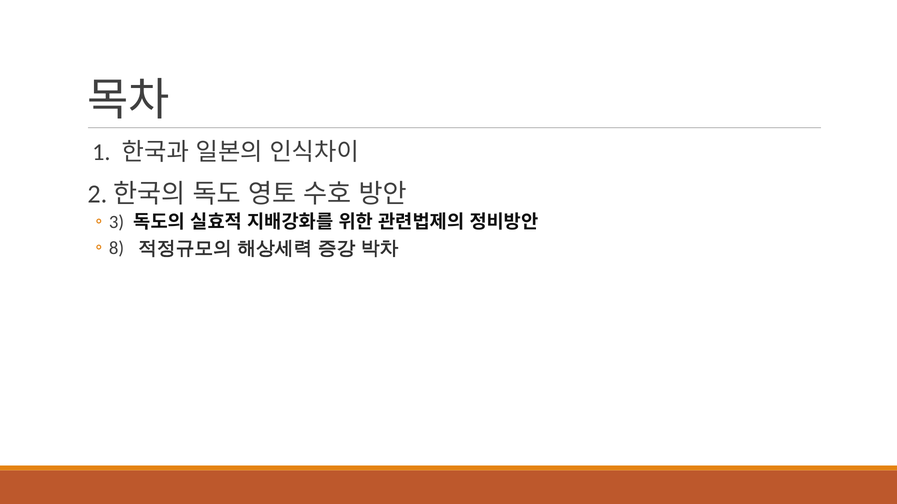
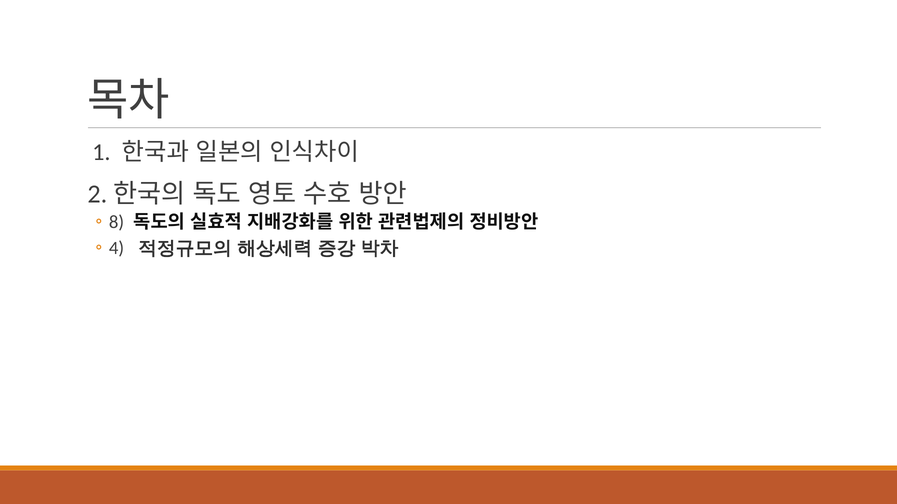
3: 3 -> 8
8: 8 -> 4
